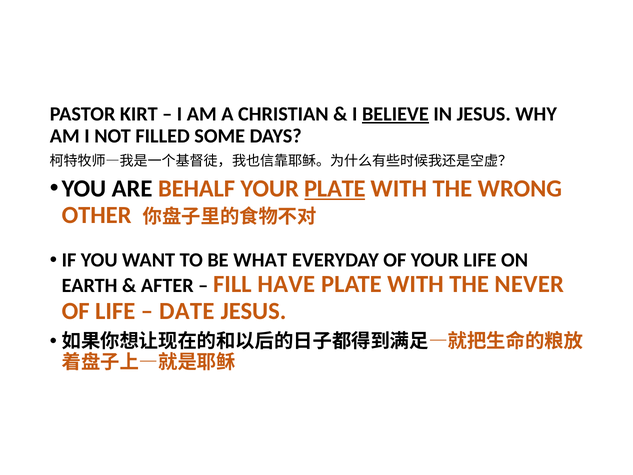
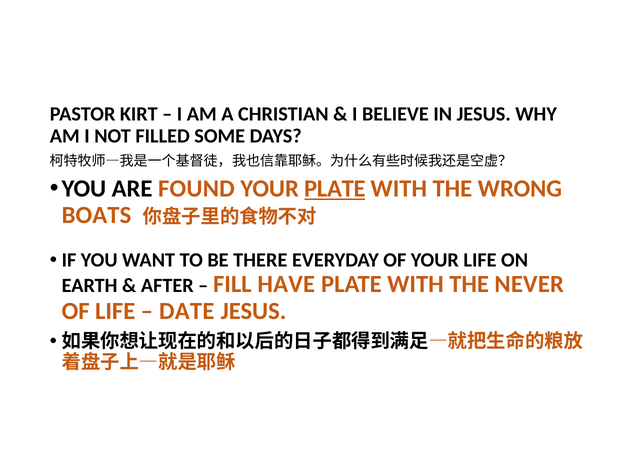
BELIEVE underline: present -> none
BEHALF: BEHALF -> FOUND
OTHER: OTHER -> BOATS
WHAT: WHAT -> THERE
